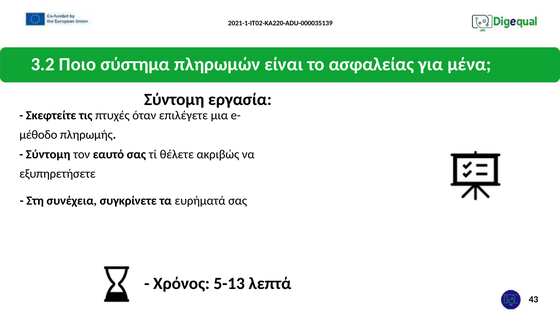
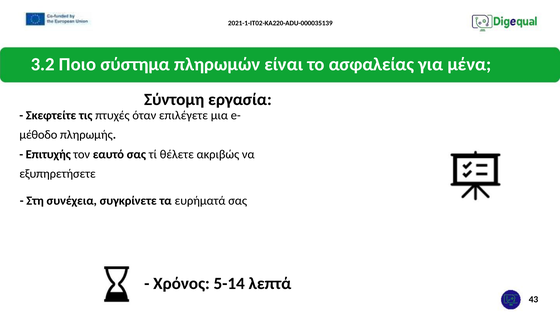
Σύντομη at (48, 155): Σύντομη -> Επιτυχής
5-13: 5-13 -> 5-14
